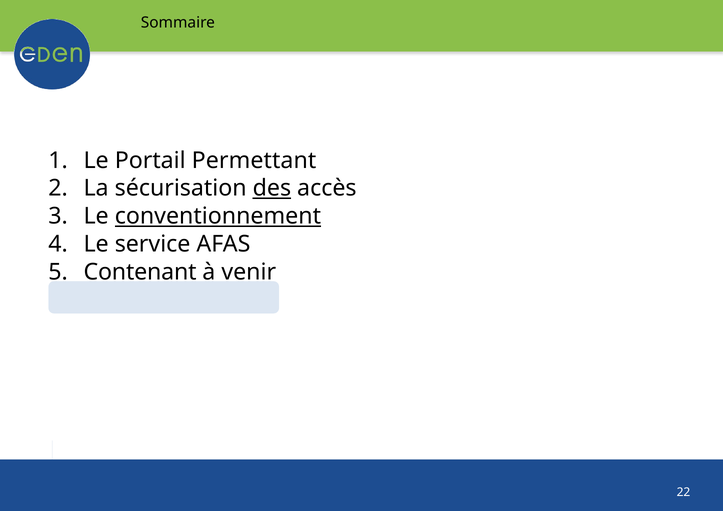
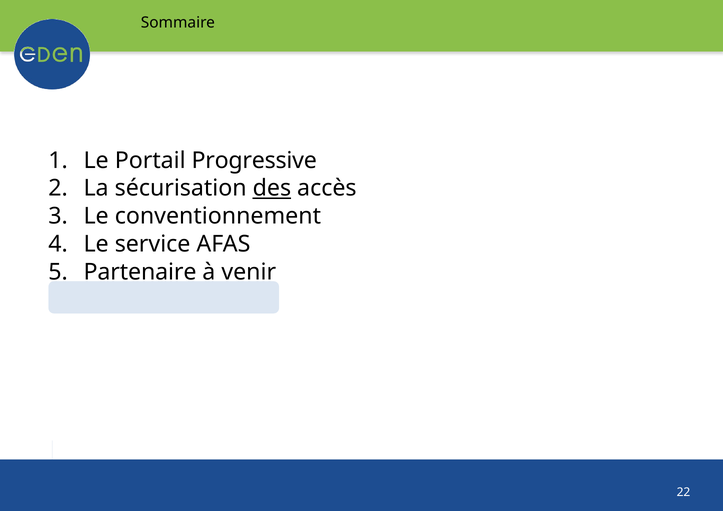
Permettant: Permettant -> Progressive
conventionnement underline: present -> none
Contenant: Contenant -> Partenaire
